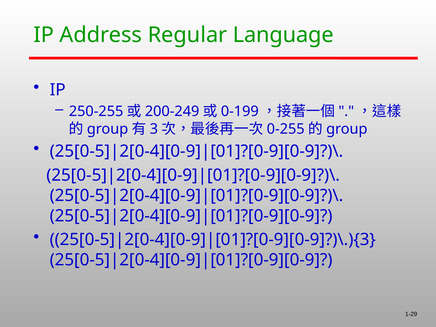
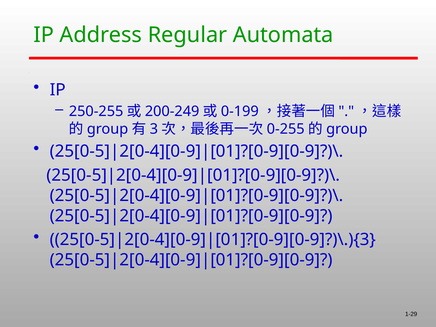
Language: Language -> Automata
